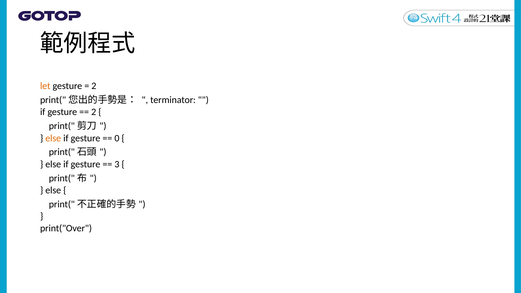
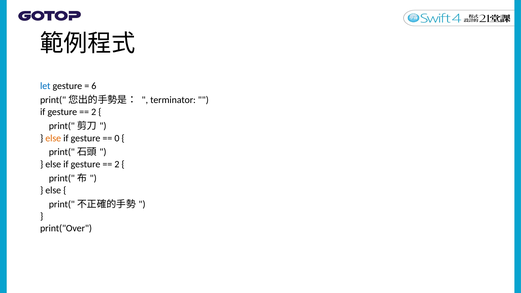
let colour: orange -> blue
2 at (94, 86): 2 -> 6
3 at (117, 164): 3 -> 2
